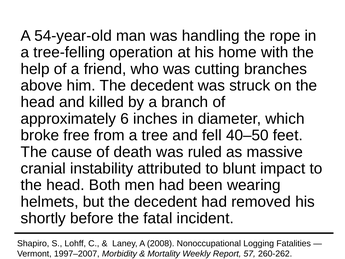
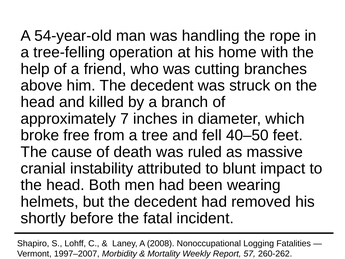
6: 6 -> 7
